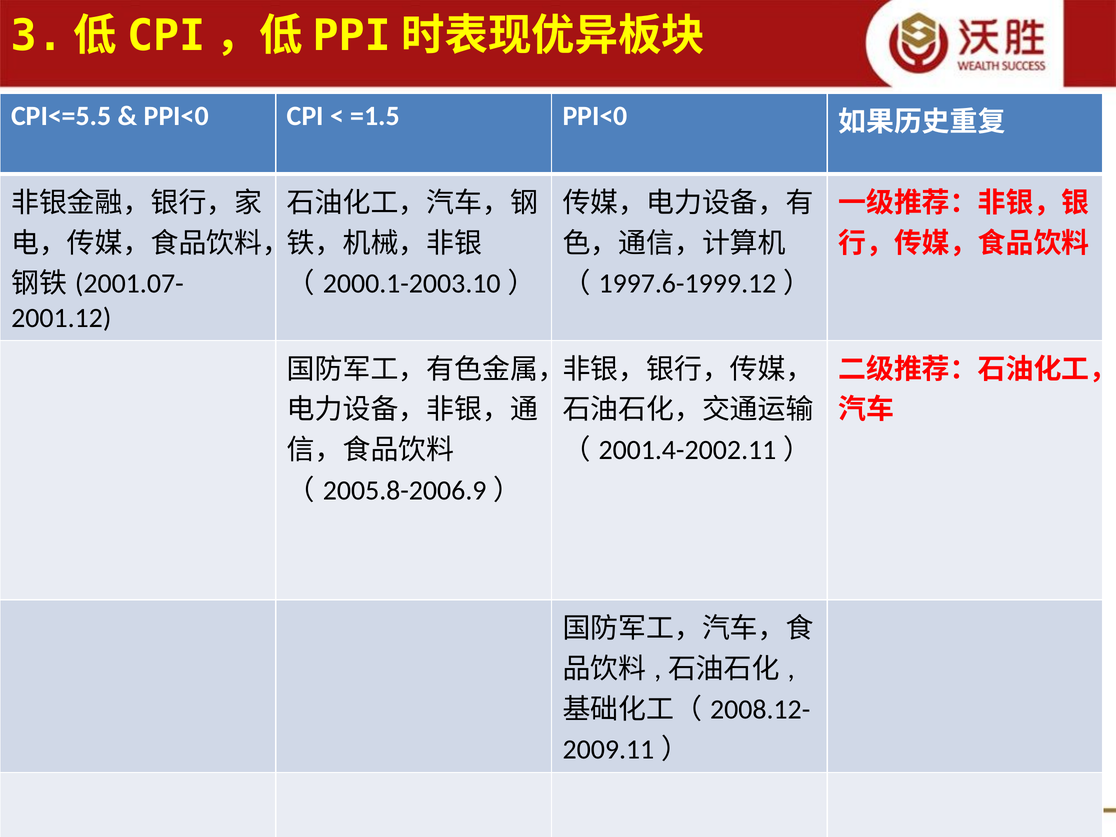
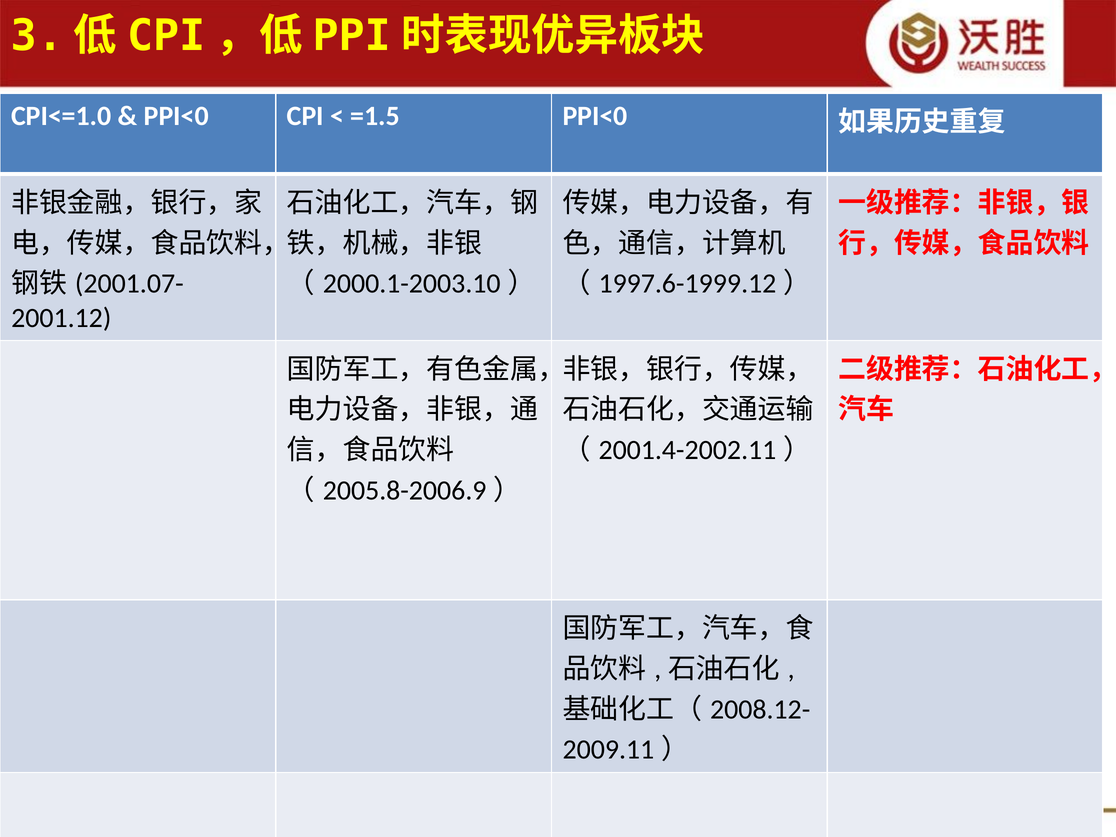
CPI<=5.5: CPI<=5.5 -> CPI<=1.0
